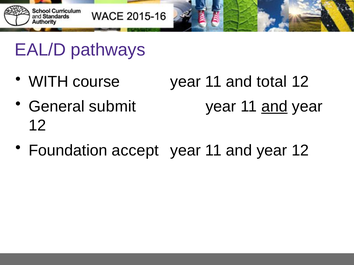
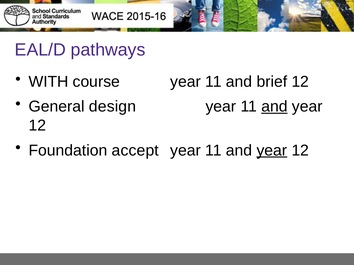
total: total -> brief
submit: submit -> design
year at (272, 151) underline: none -> present
